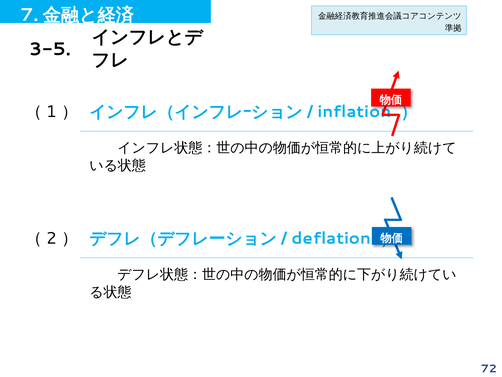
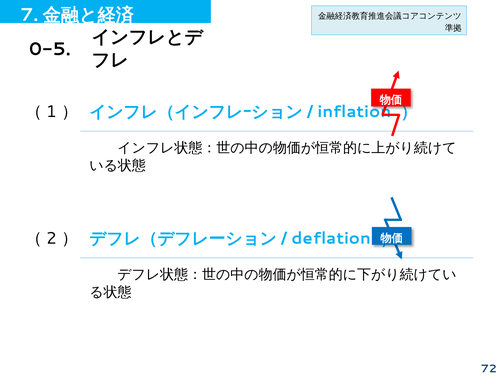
3-5: 3-5 -> 0-5
